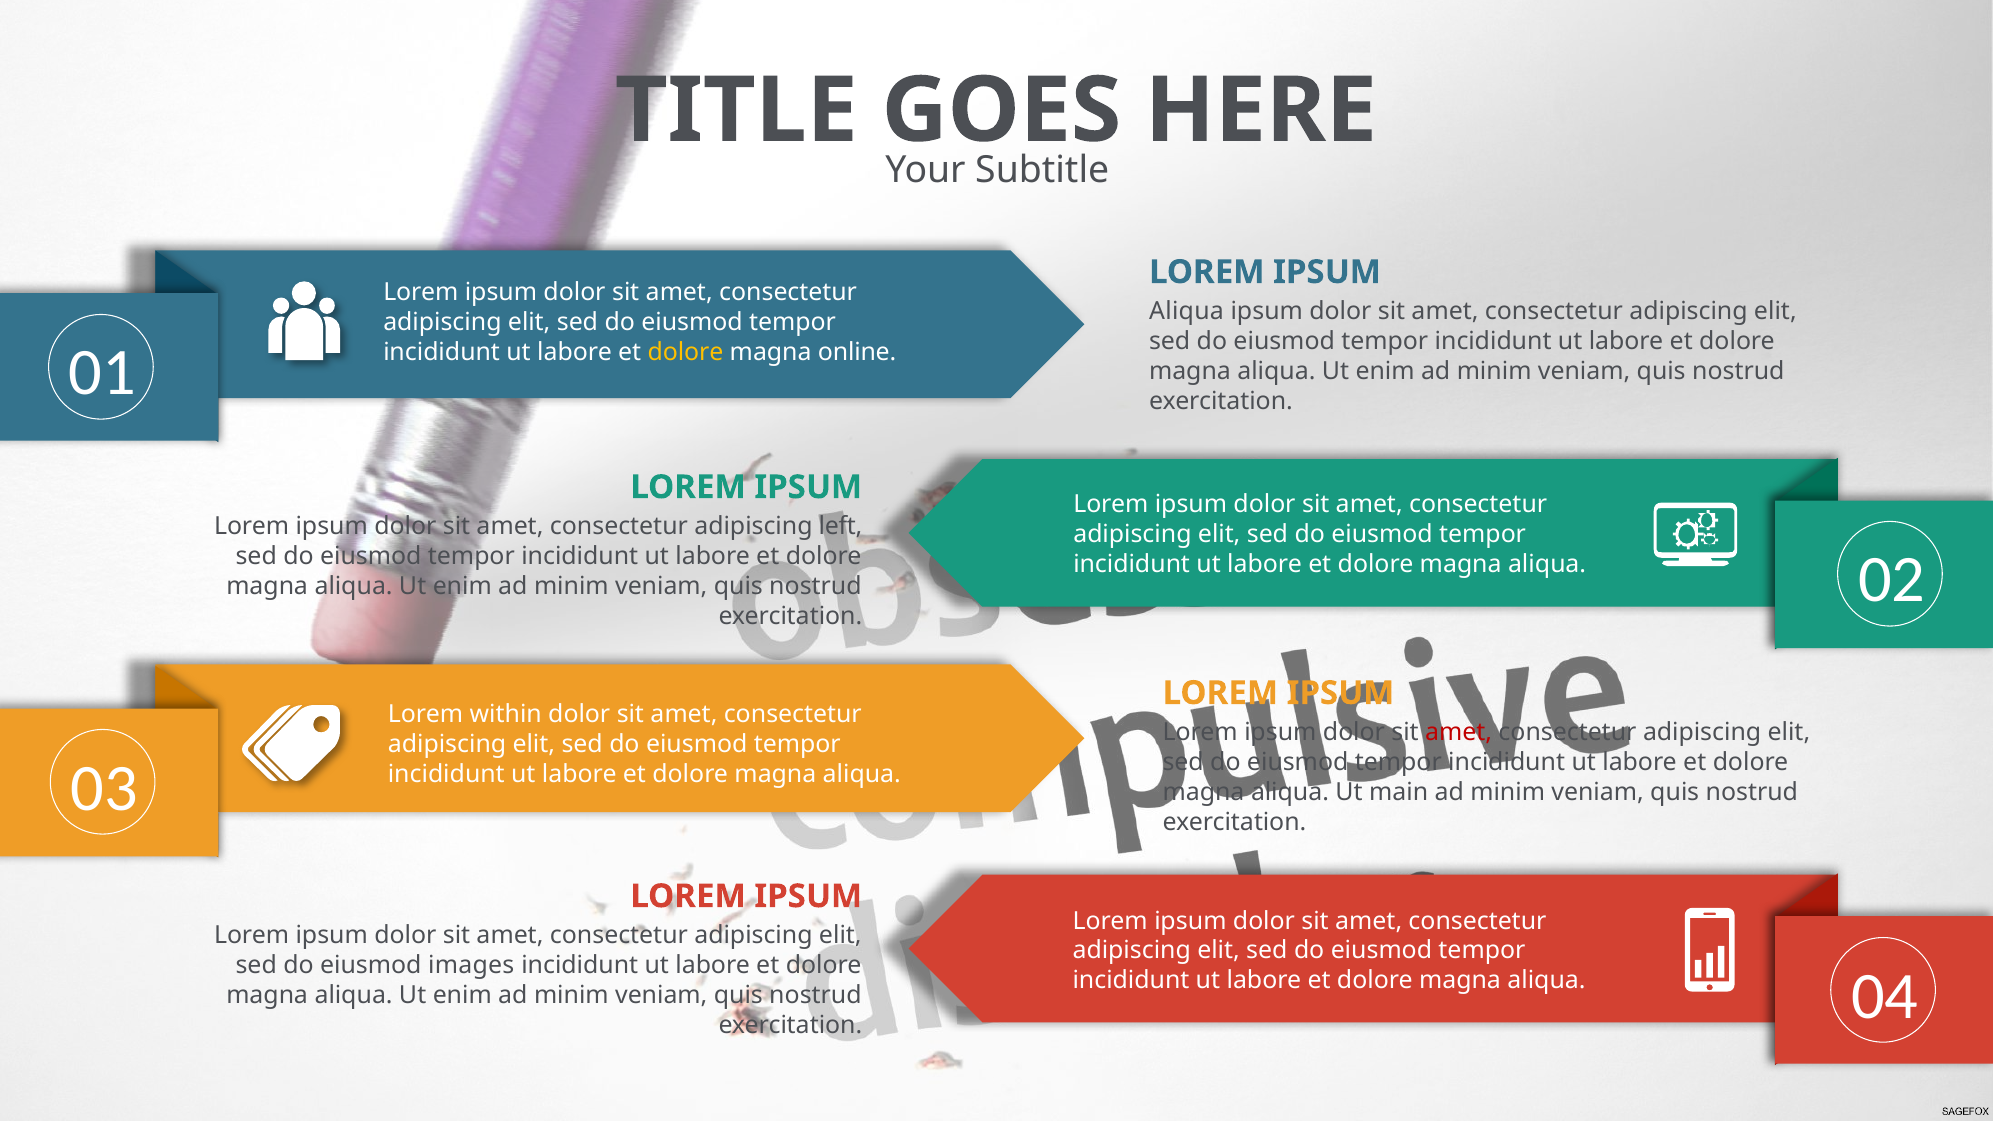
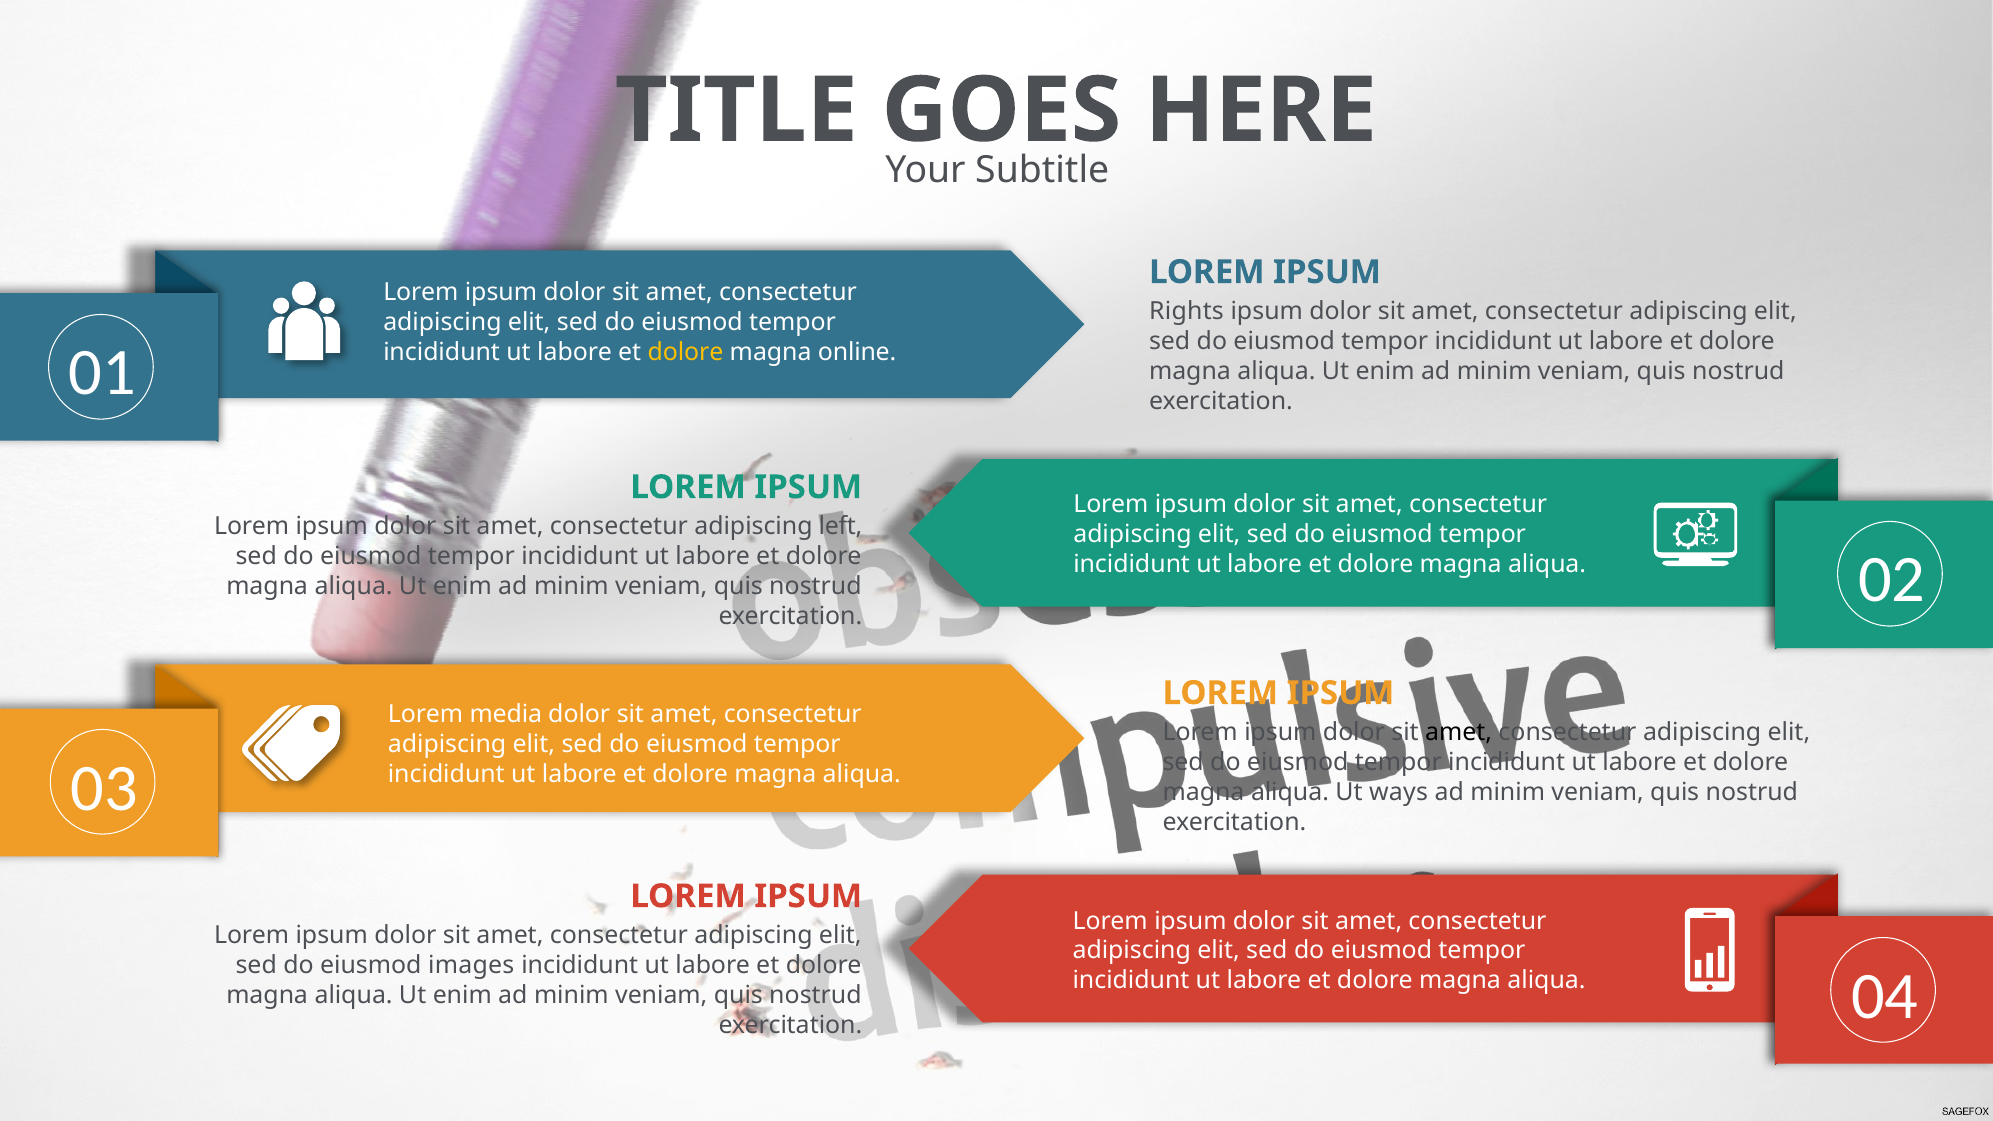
Aliqua at (1187, 311): Aliqua -> Rights
within: within -> media
amet at (1459, 732) colour: red -> black
main: main -> ways
